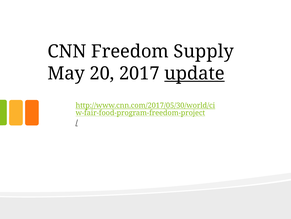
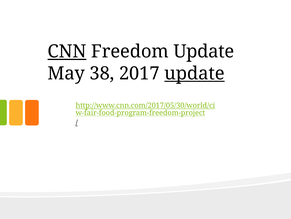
CNN underline: none -> present
Freedom Supply: Supply -> Update
20: 20 -> 38
